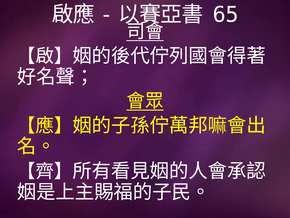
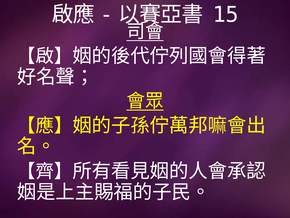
65: 65 -> 15
